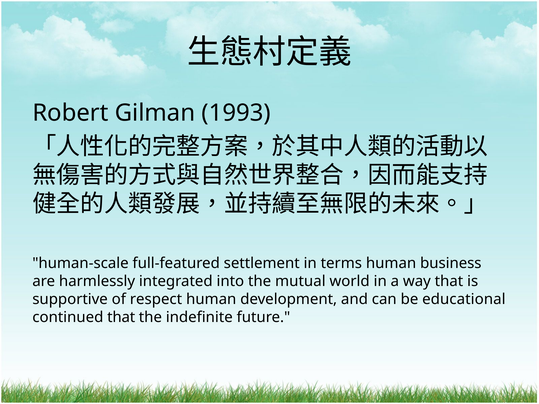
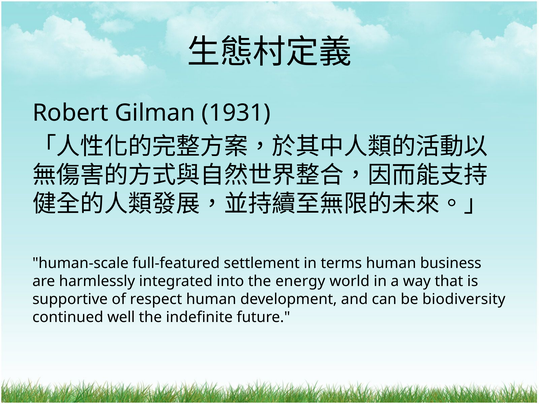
1993: 1993 -> 1931
mutual: mutual -> energy
educational: educational -> biodiversity
continued that: that -> well
